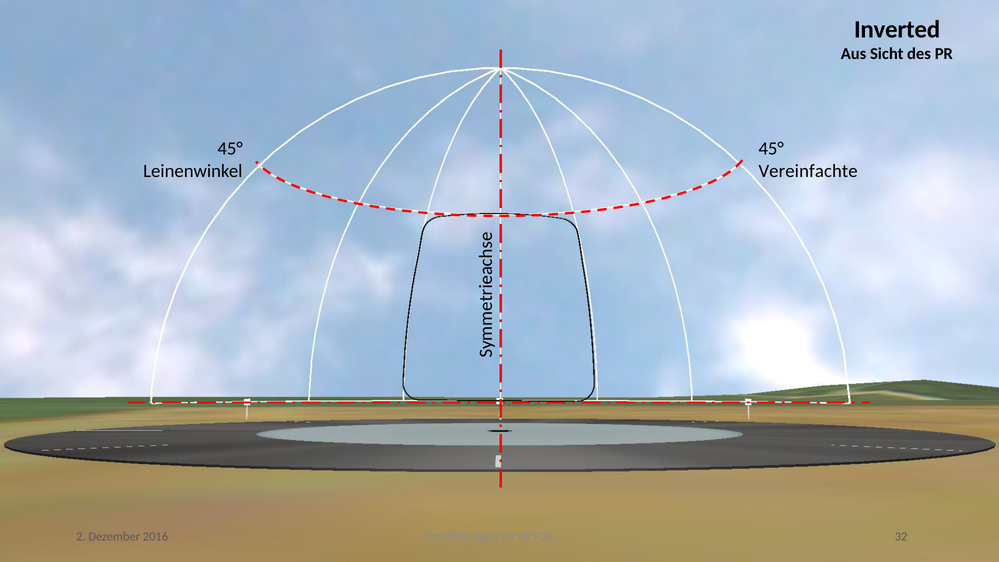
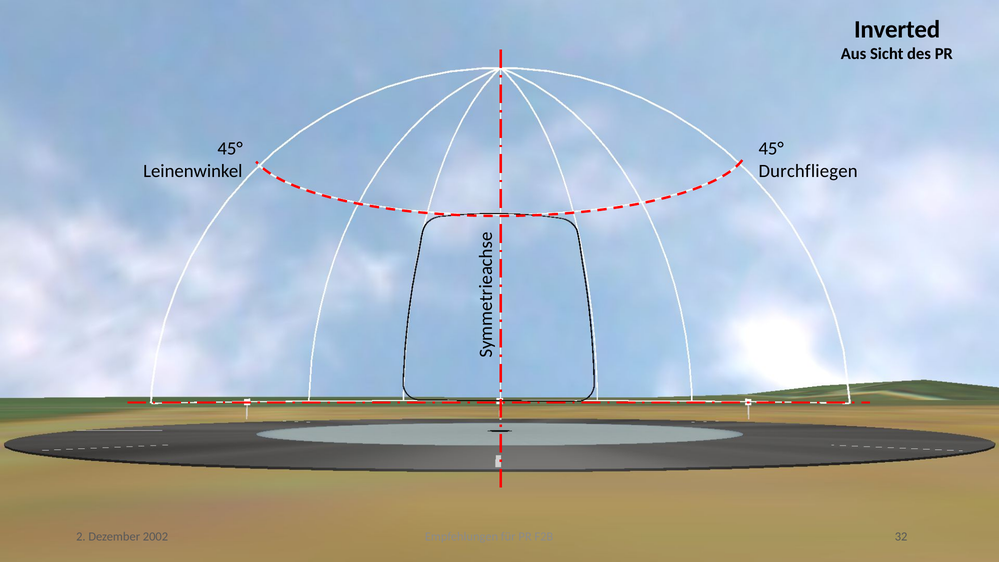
Vereinfachte: Vereinfachte -> Durchfliegen
2016: 2016 -> 2002
